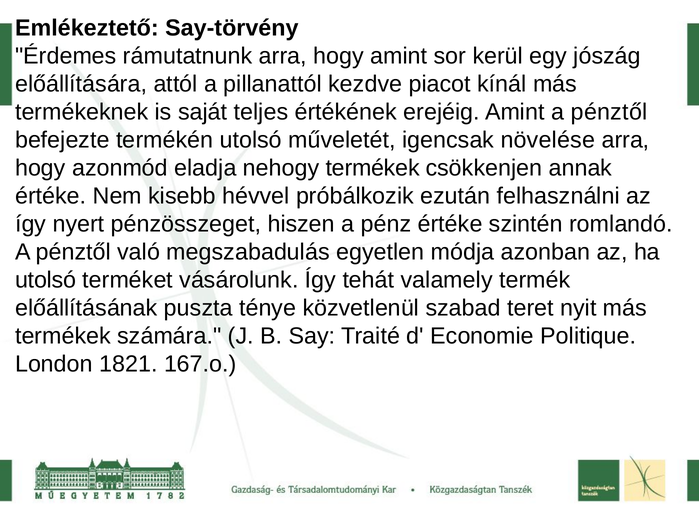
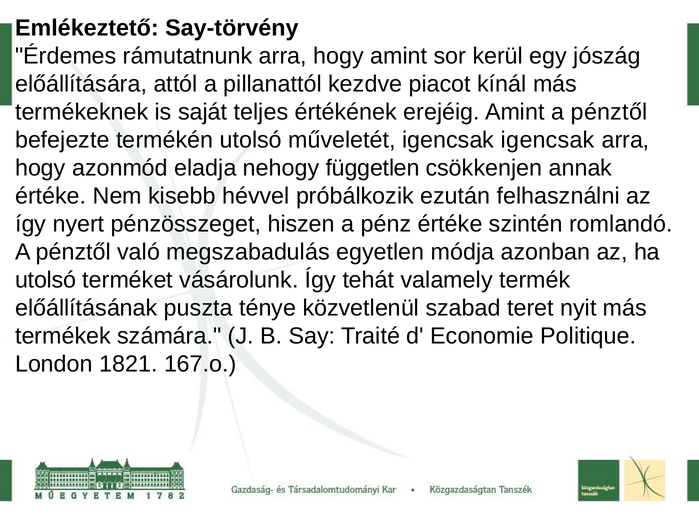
igencsak növelése: növelése -> igencsak
nehogy termékek: termékek -> független
